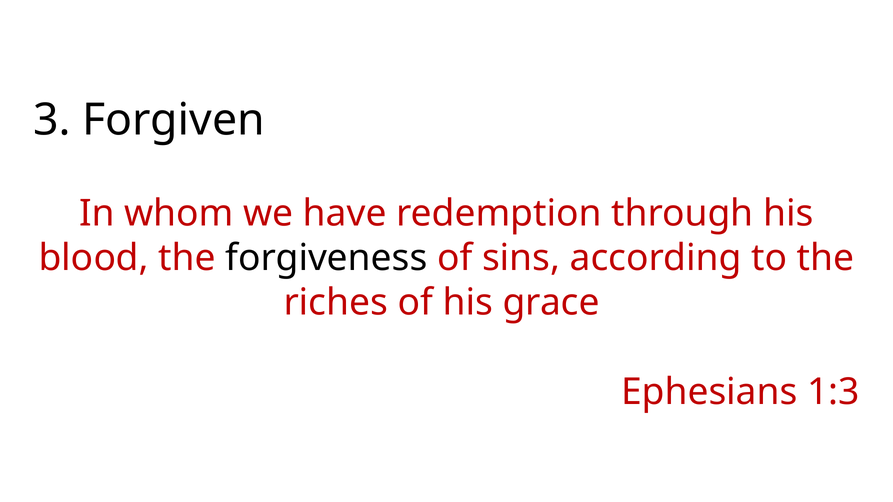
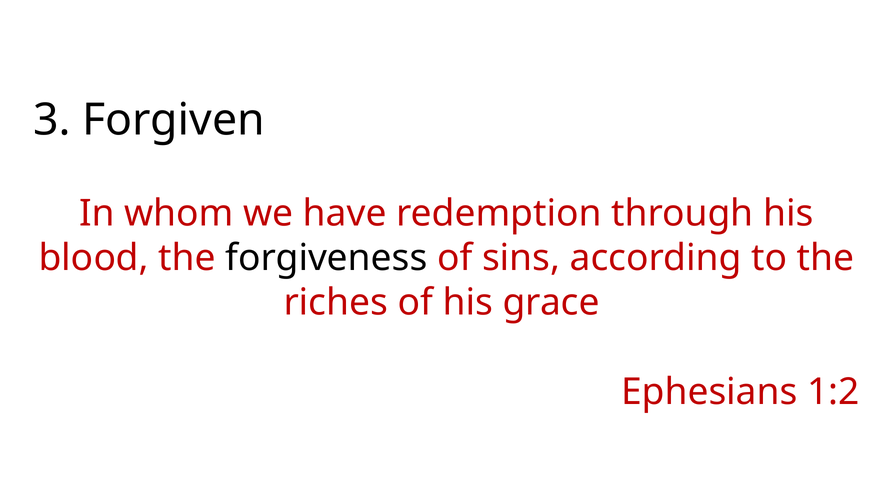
1:3: 1:3 -> 1:2
